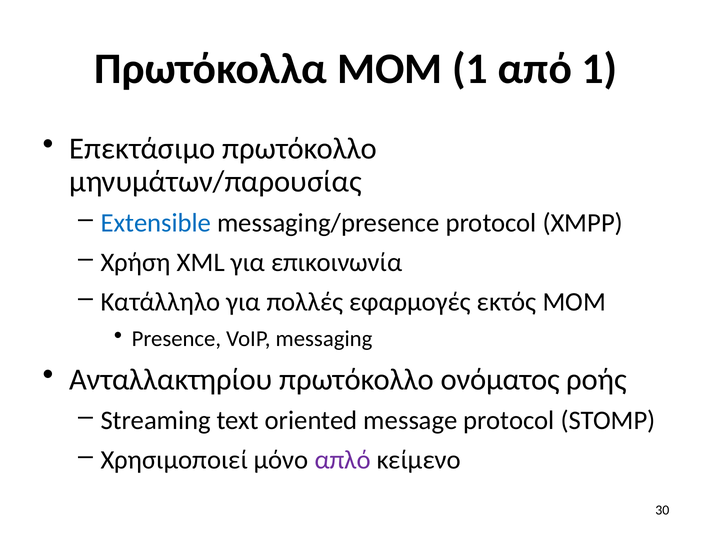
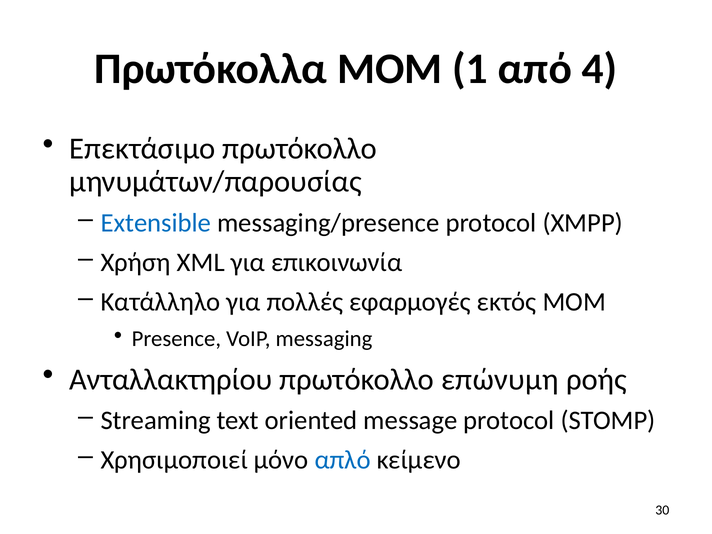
από 1: 1 -> 4
ονόματος: ονόματος -> επώνυμη
απλό colour: purple -> blue
